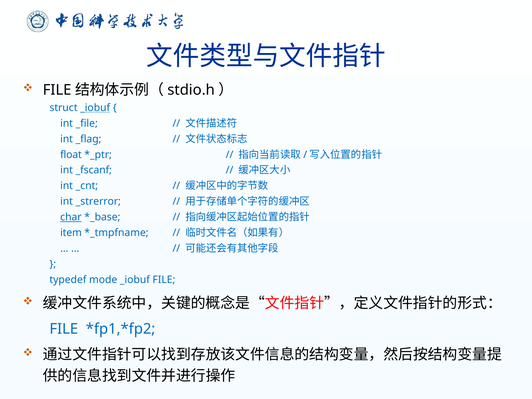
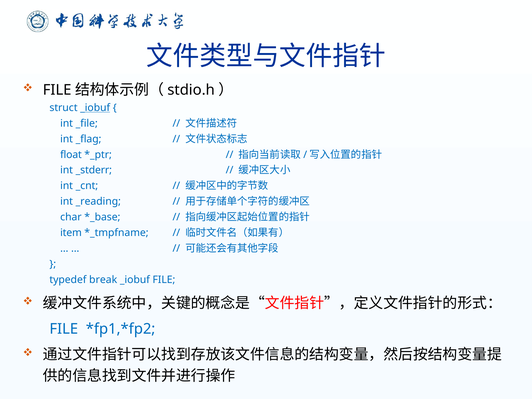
_fscanf: _fscanf -> _stderr
_strerror: _strerror -> _reading
char underline: present -> none
mode: mode -> break
